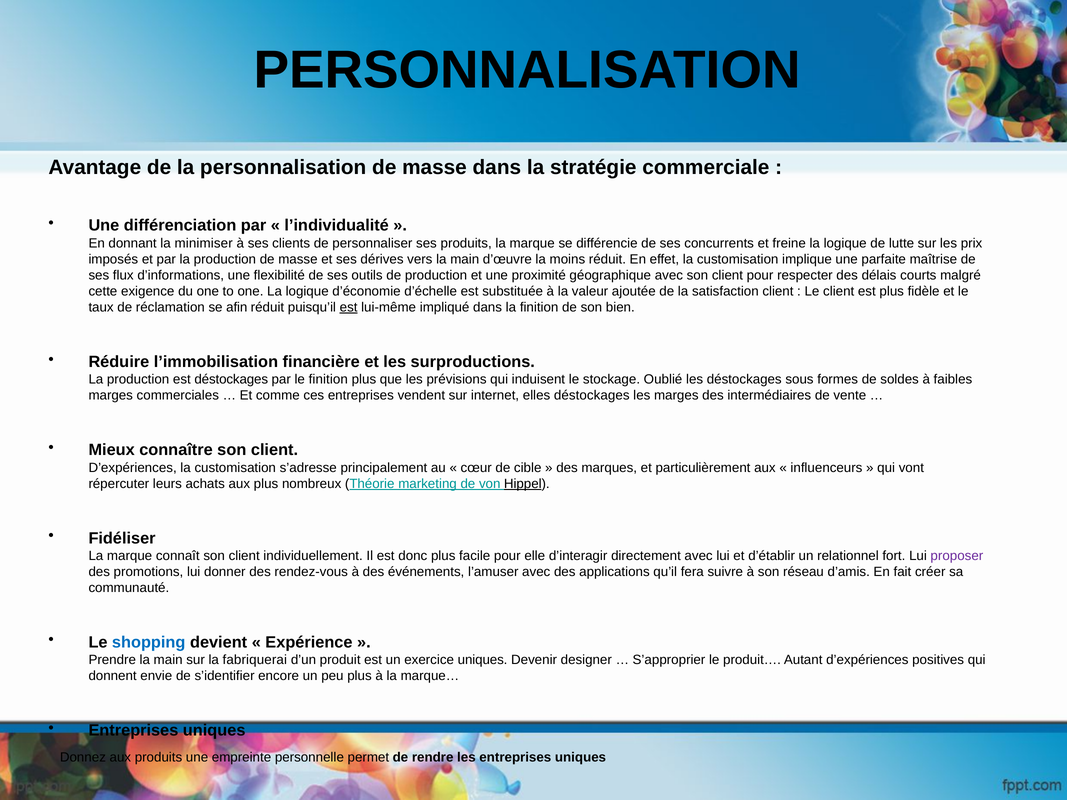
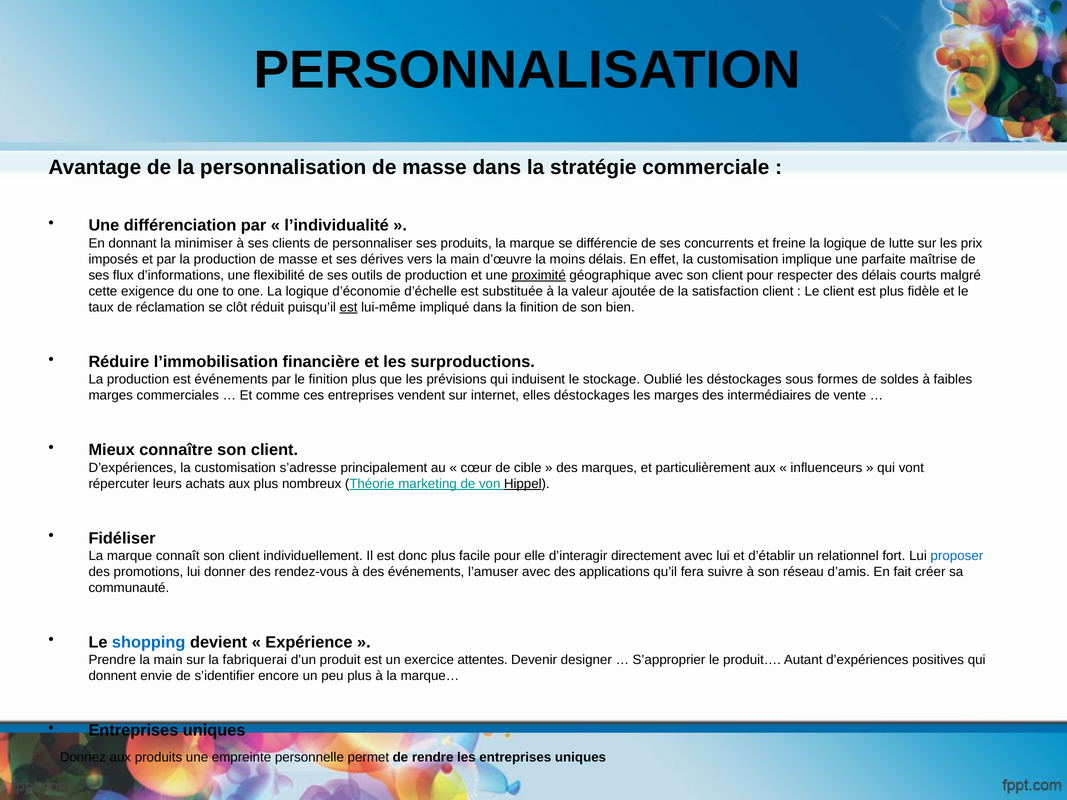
moins réduit: réduit -> délais
proximité underline: none -> present
afin: afin -> clôt
est déstockages: déstockages -> événements
proposer colour: purple -> blue
exercice uniques: uniques -> attentes
